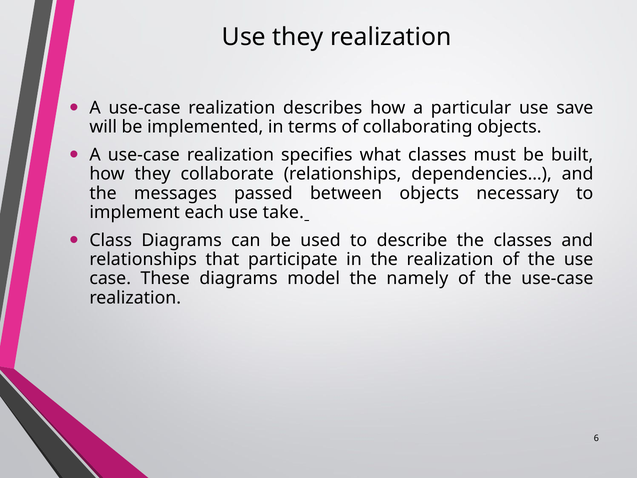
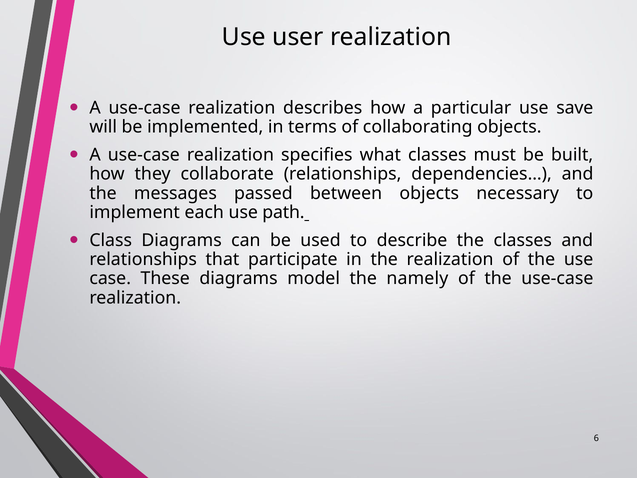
Use they: they -> user
take: take -> path
